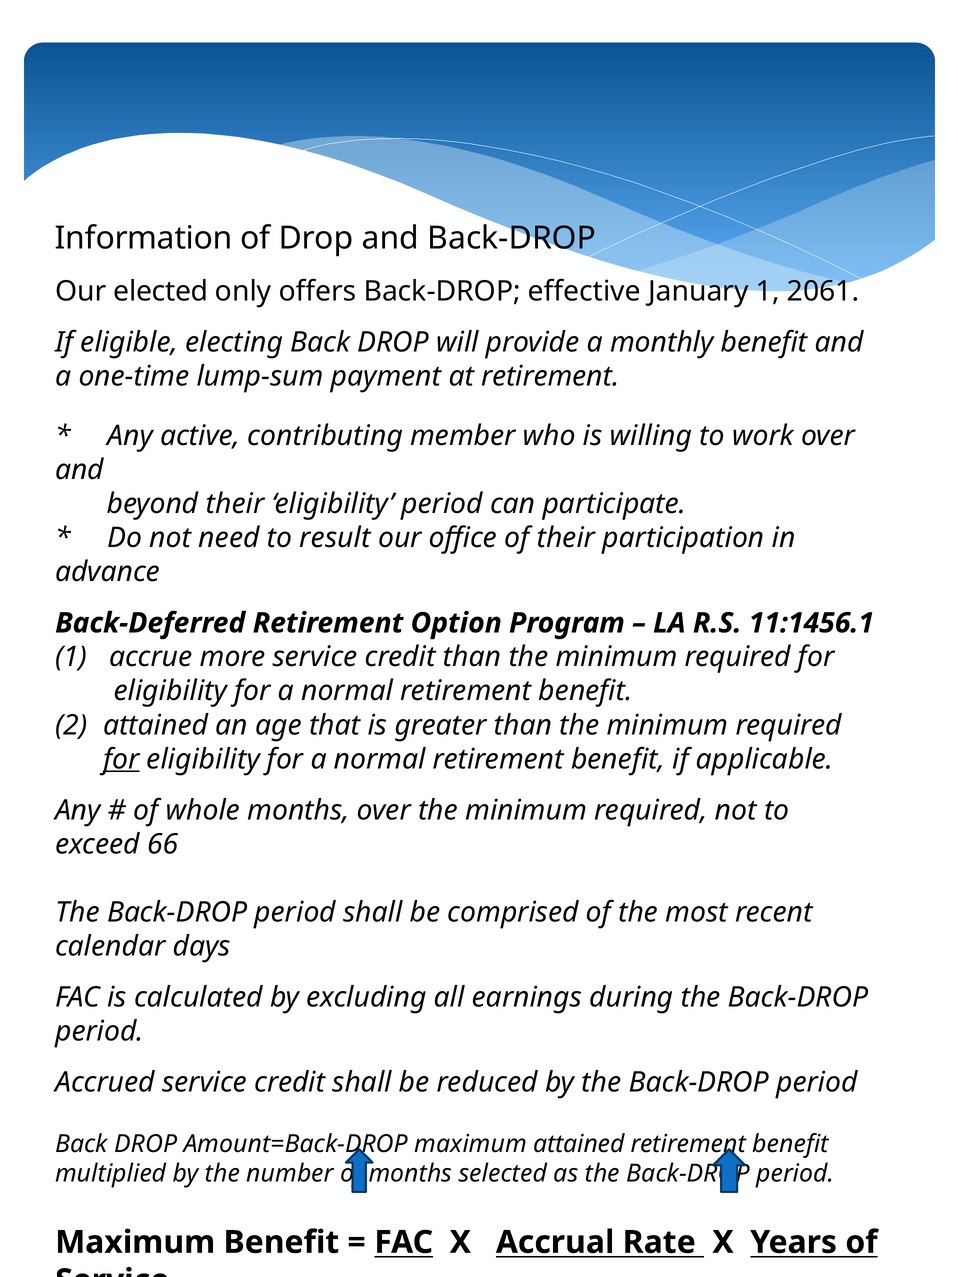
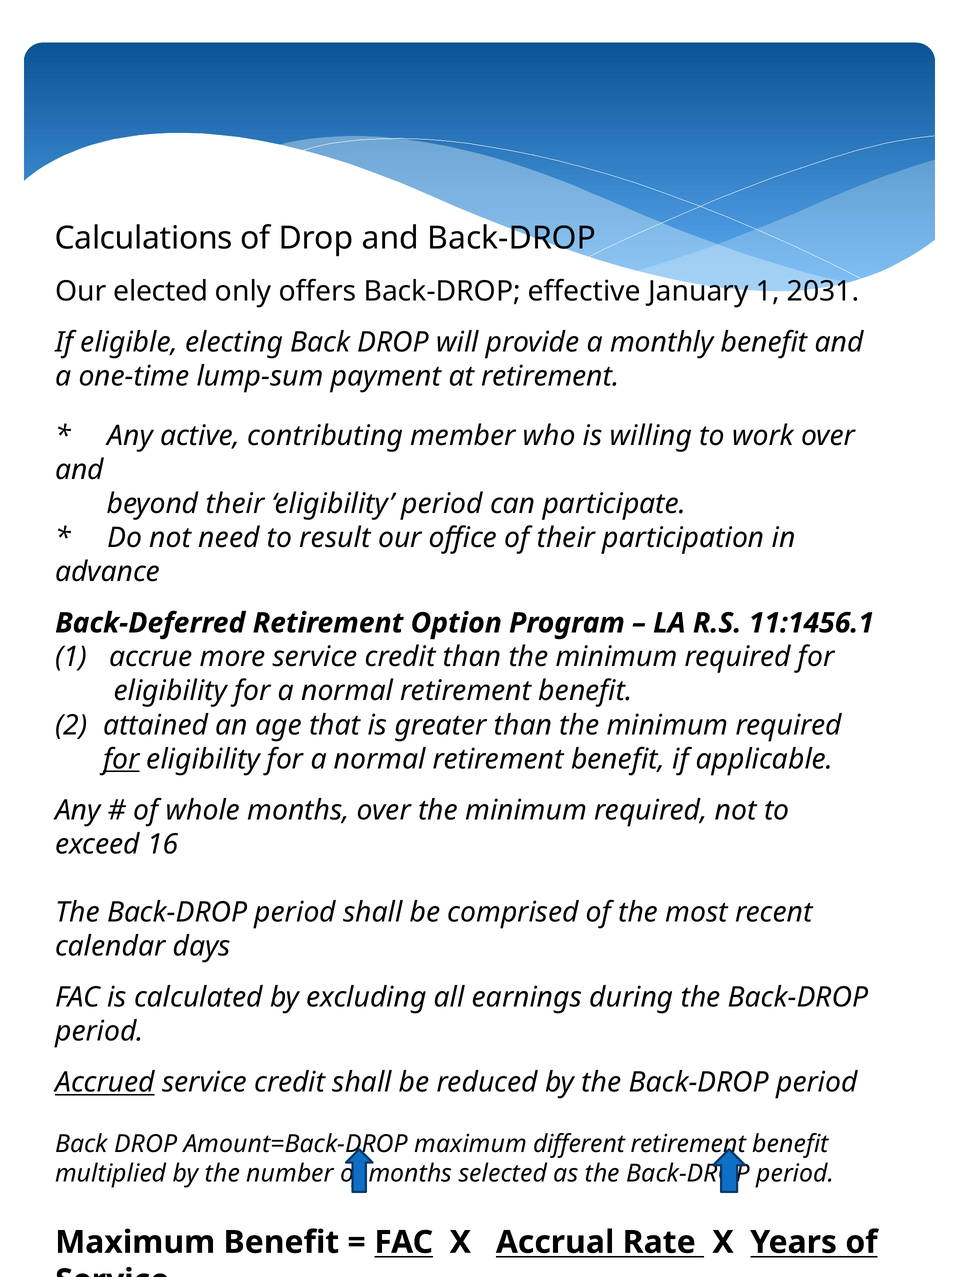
Information: Information -> Calculations
2061: 2061 -> 2031
66: 66 -> 16
Accrued underline: none -> present
maximum attained: attained -> different
